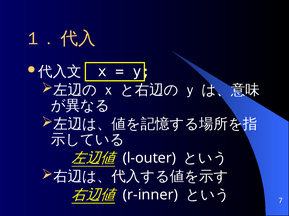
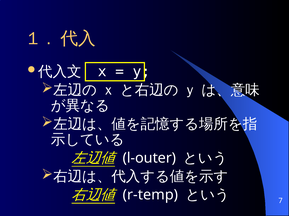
r-inner: r-inner -> r-temp
